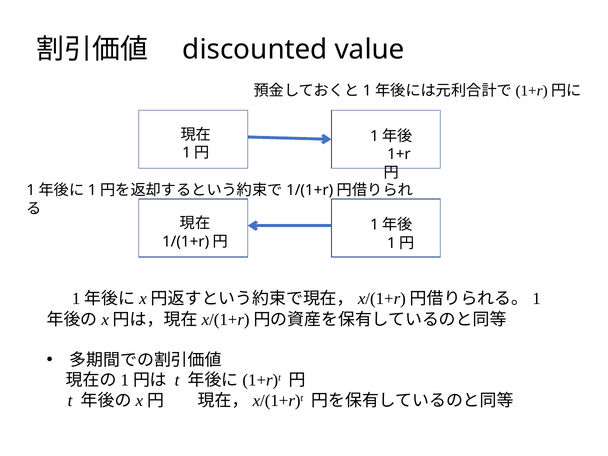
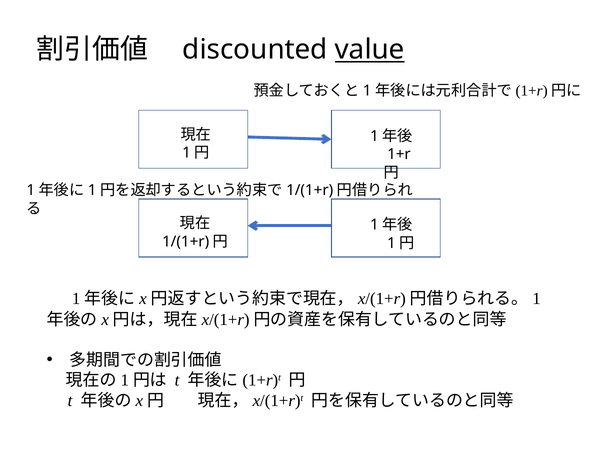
value underline: none -> present
